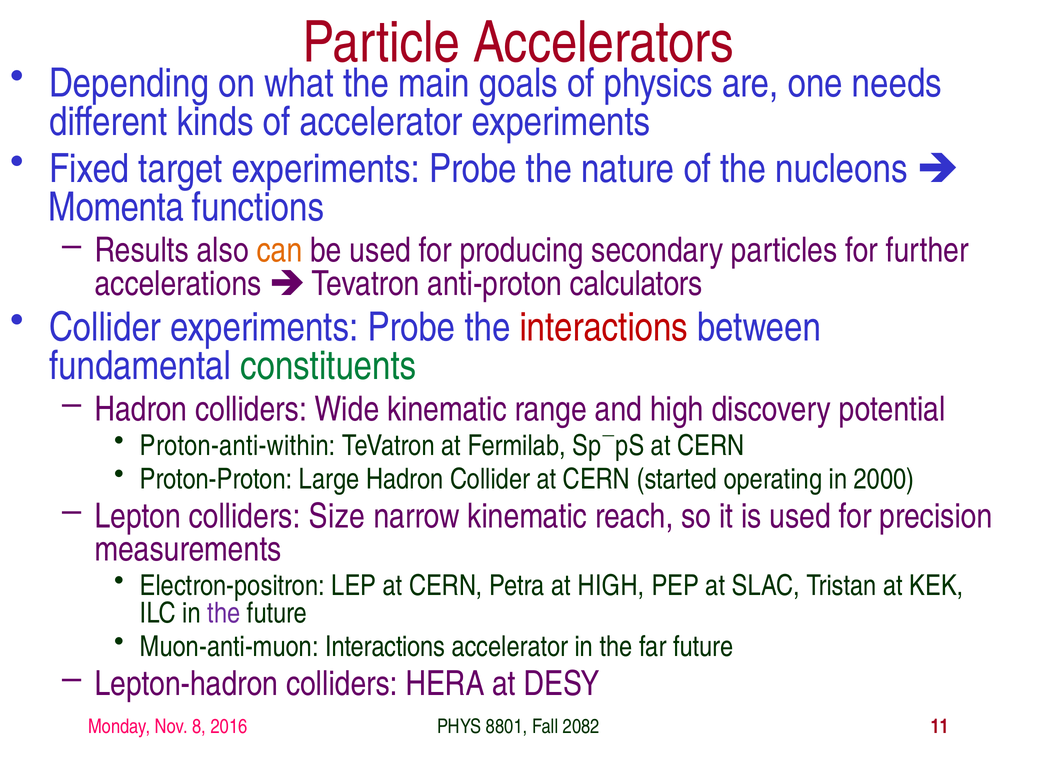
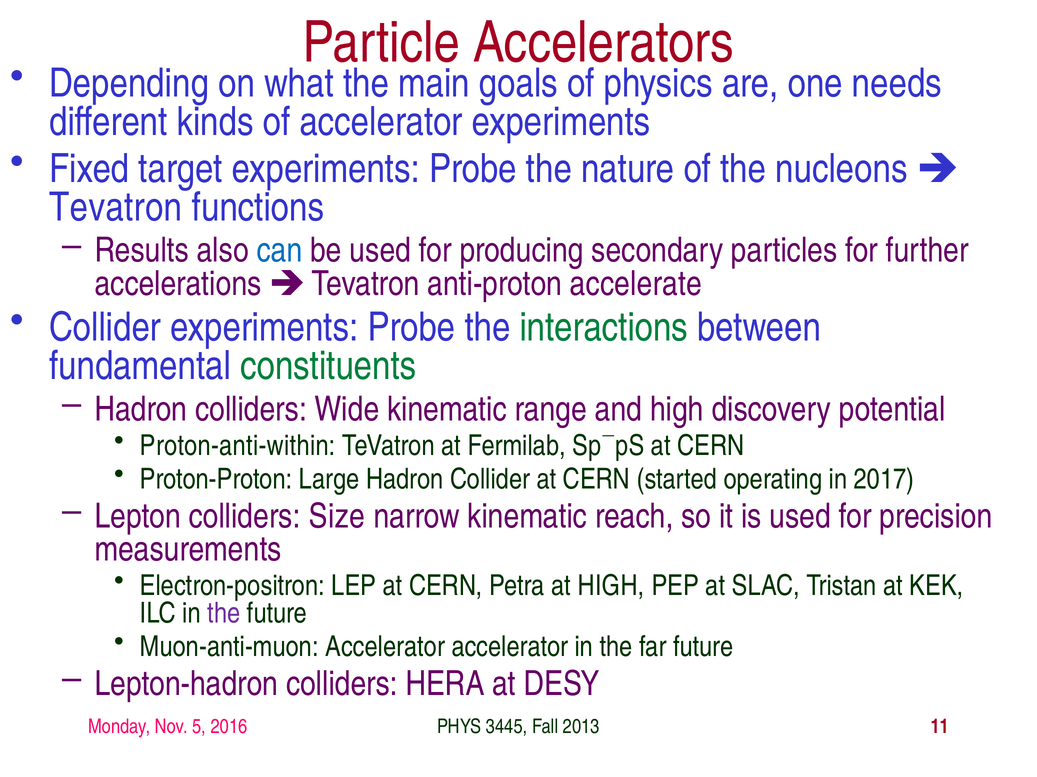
Momenta at (116, 208): Momenta -> Tevatron
can colour: orange -> blue
calculators: calculators -> accelerate
interactions at (604, 328) colour: red -> green
2000: 2000 -> 2017
Muon-anti-muon Interactions: Interactions -> Accelerator
8: 8 -> 5
8801: 8801 -> 3445
2082: 2082 -> 2013
